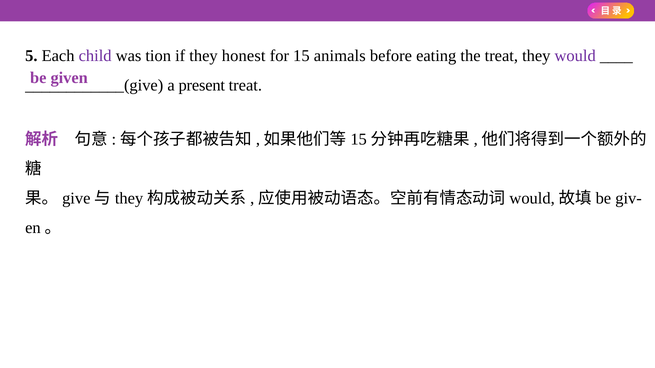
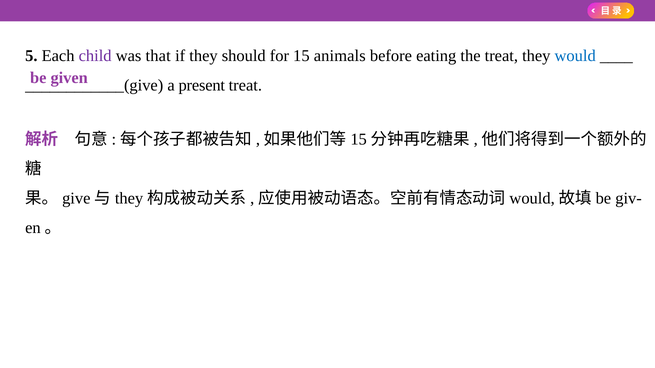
tion: tion -> that
honest: honest -> should
would colour: purple -> blue
